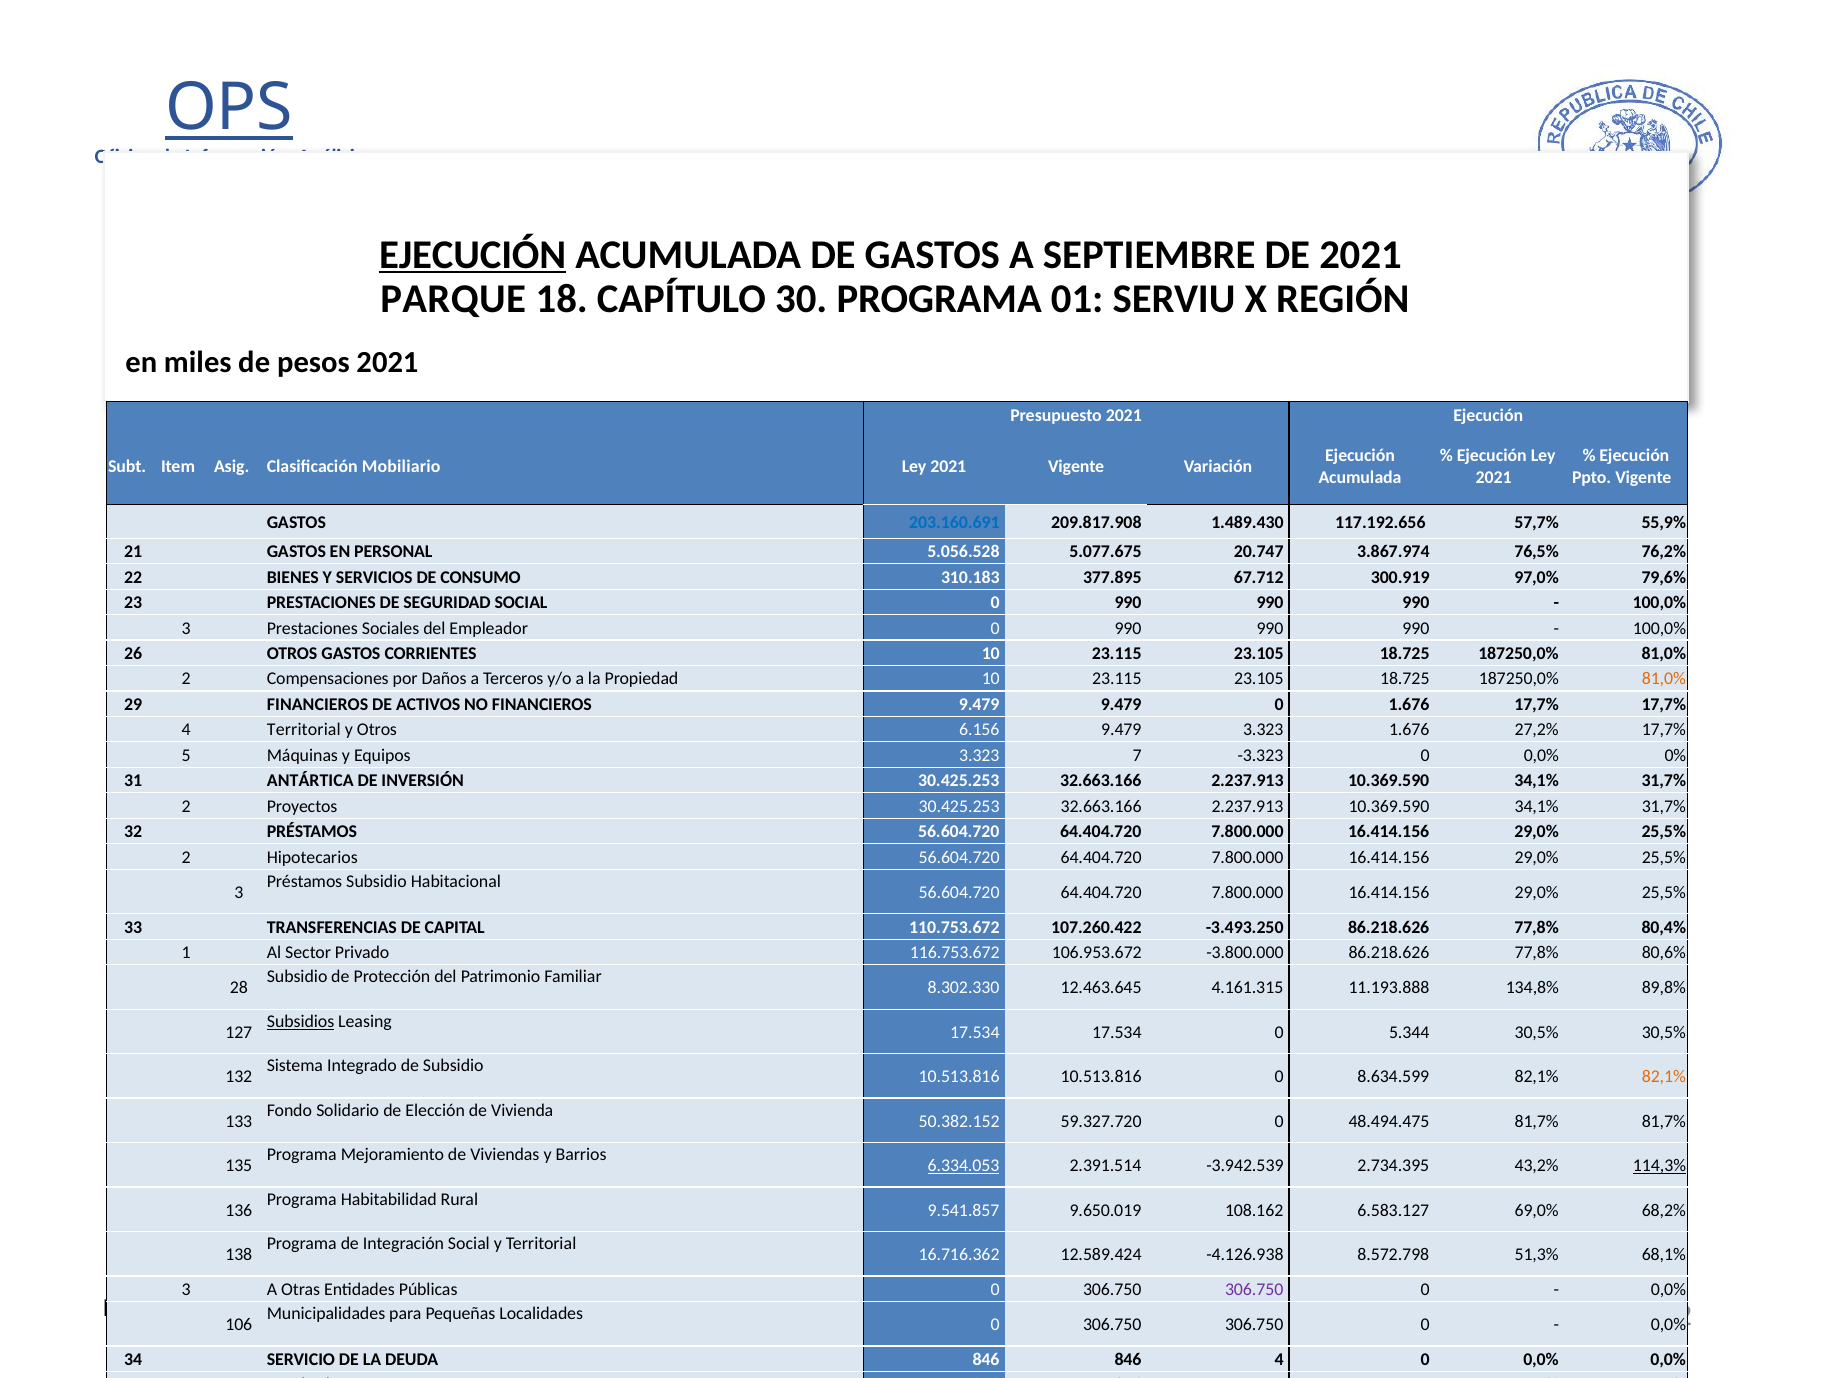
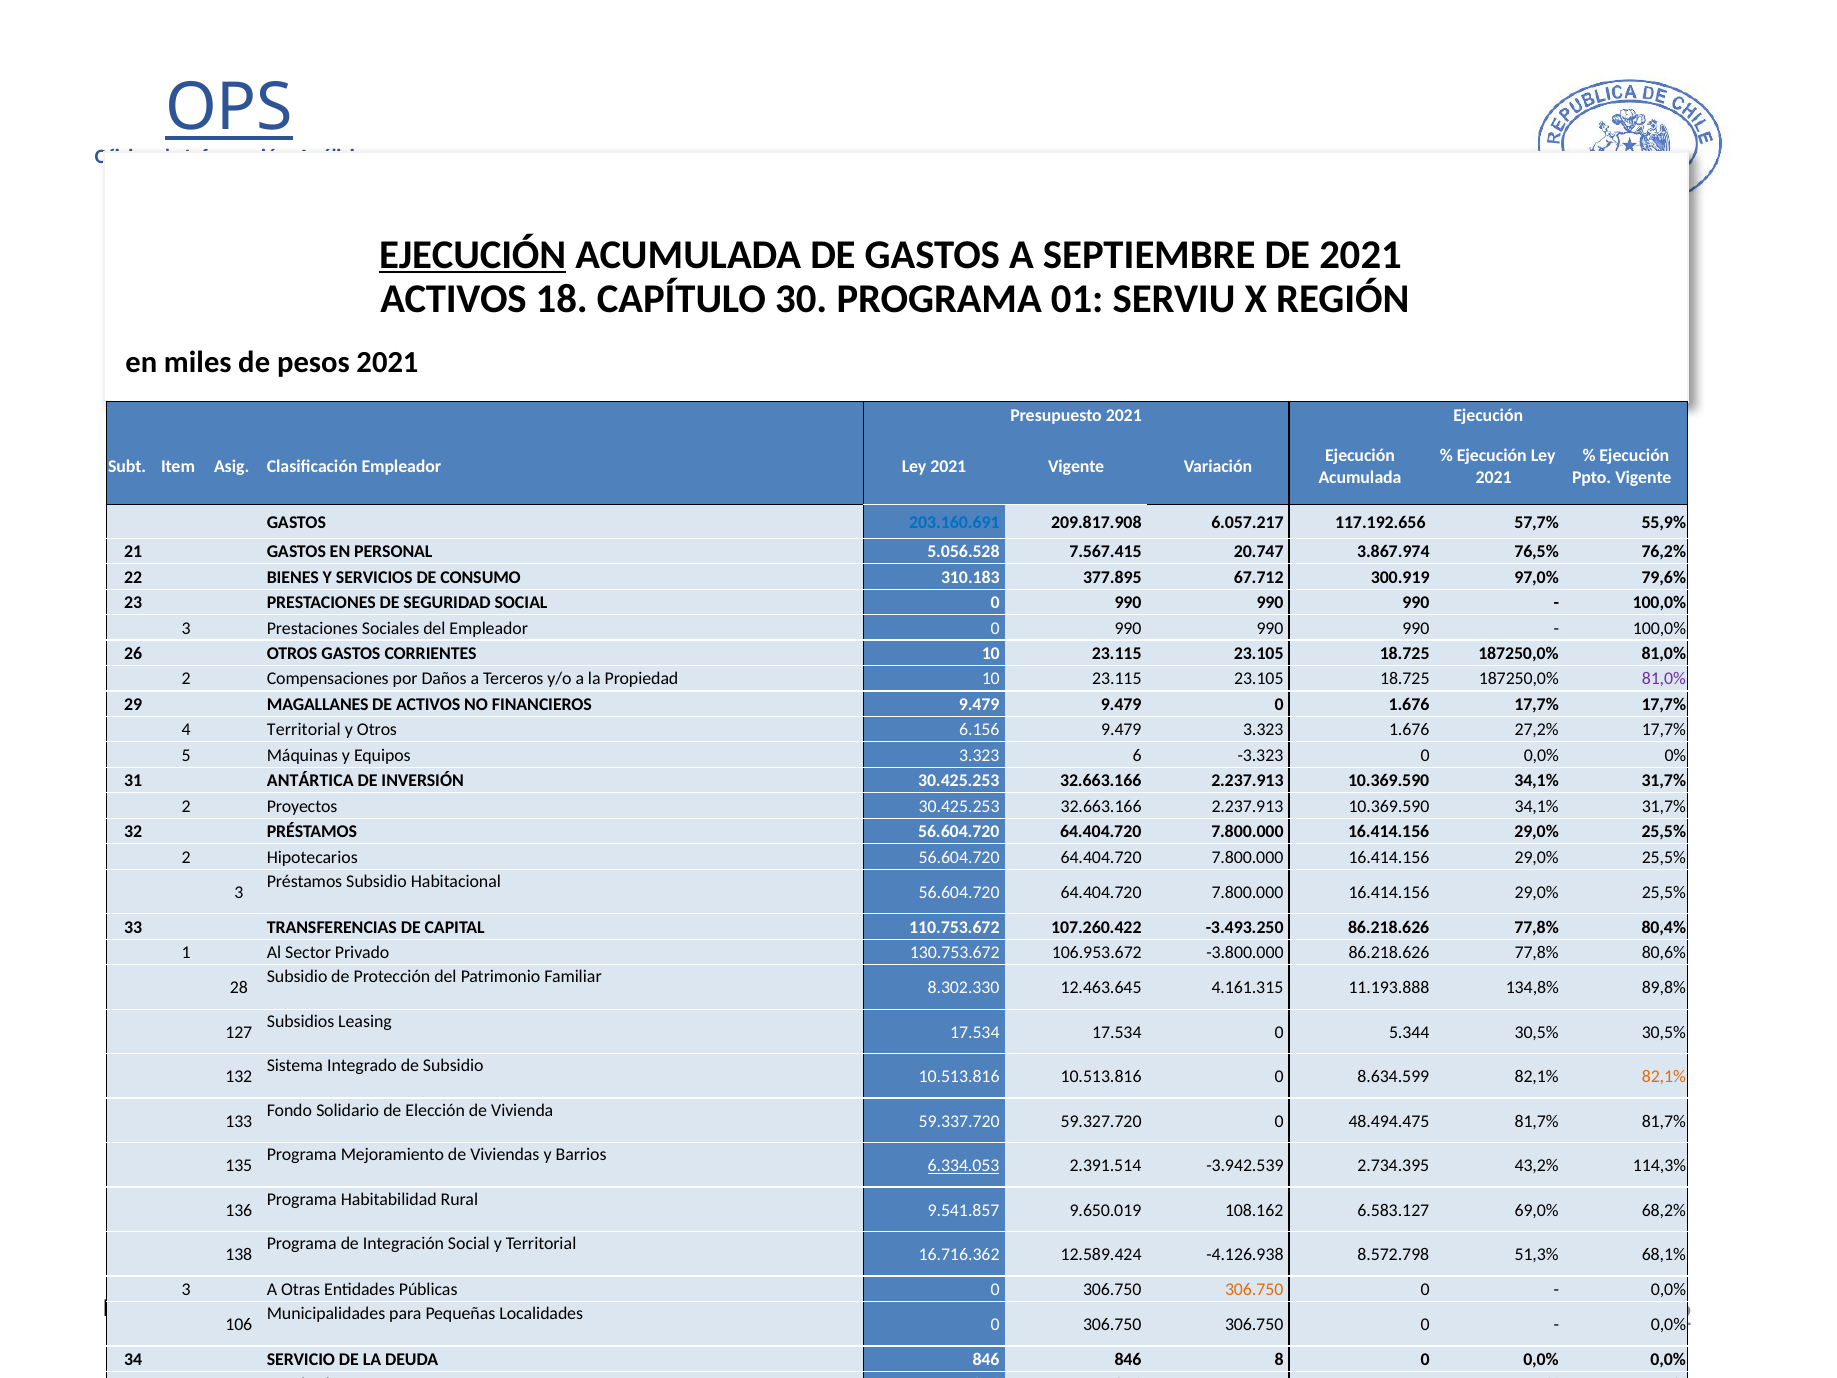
PARQUE at (453, 299): PARQUE -> ACTIVOS
Clasificación Mobiliario: Mobiliario -> Empleador
1.489.430: 1.489.430 -> 6.057.217
5.077.675: 5.077.675 -> 7.567.415
81,0% at (1664, 679) colour: orange -> purple
29 FINANCIEROS: FINANCIEROS -> MAGALLANES
3.323 7: 7 -> 6
116.753.672: 116.753.672 -> 130.753.672
Subsidios underline: present -> none
50.382.152: 50.382.152 -> 59.337.720
114,3% underline: present -> none
306.750 at (1254, 1289) colour: purple -> orange
846 4: 4 -> 8
